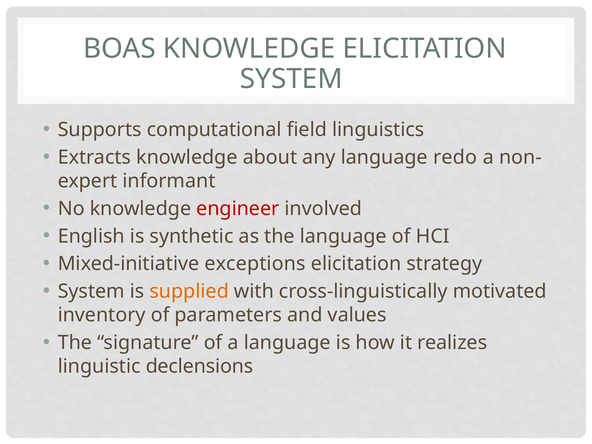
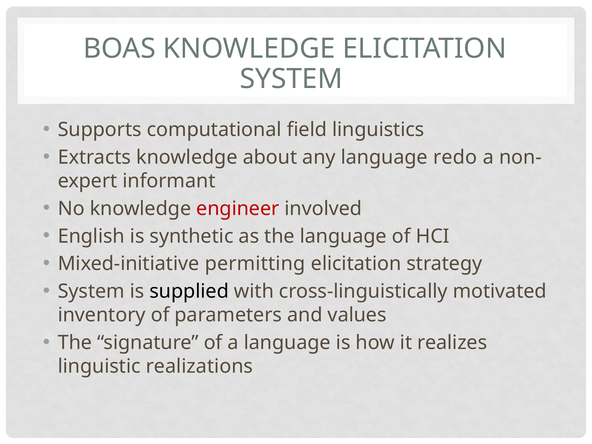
exceptions: exceptions -> permitting
supplied colour: orange -> black
declensions: declensions -> realizations
